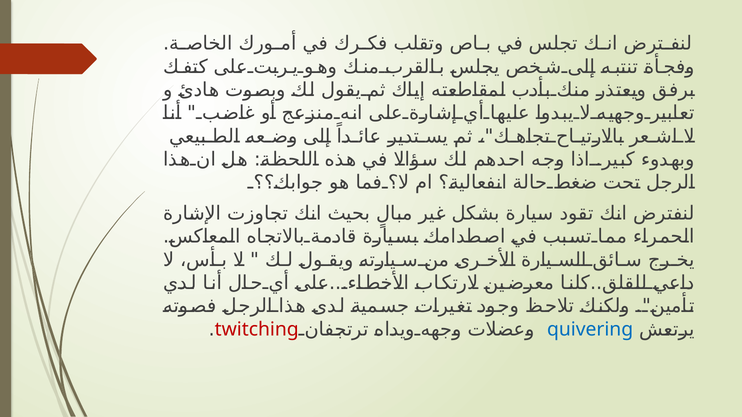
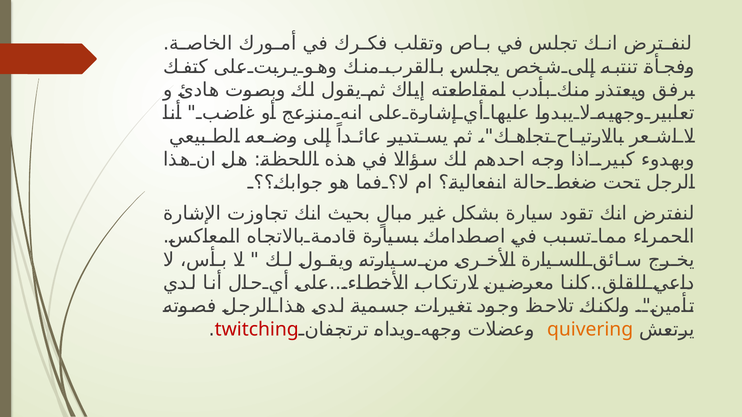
quivering colour: blue -> orange
